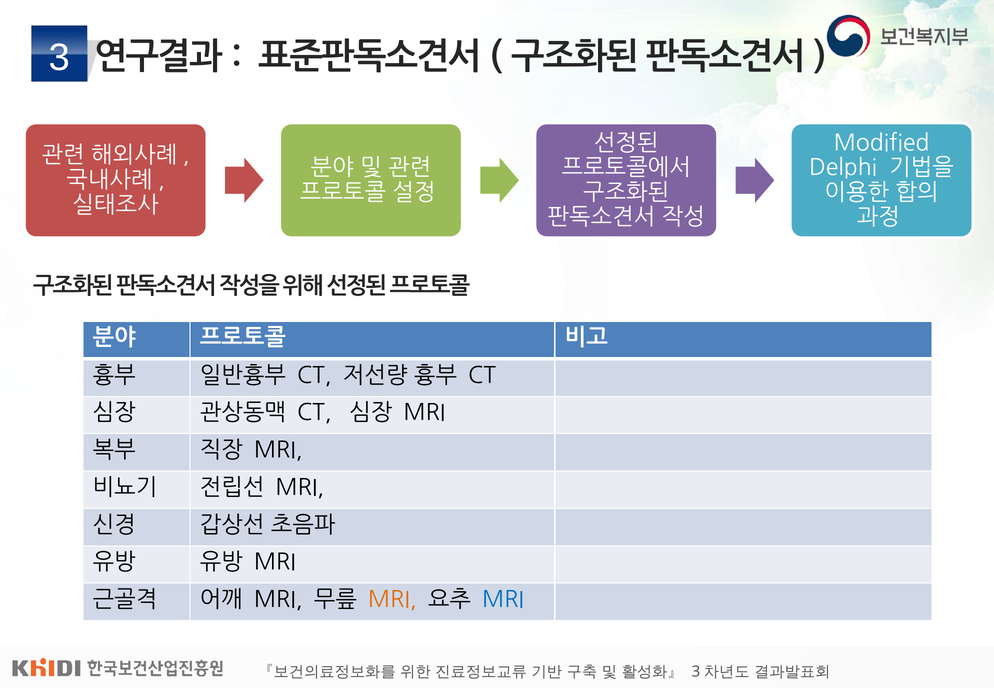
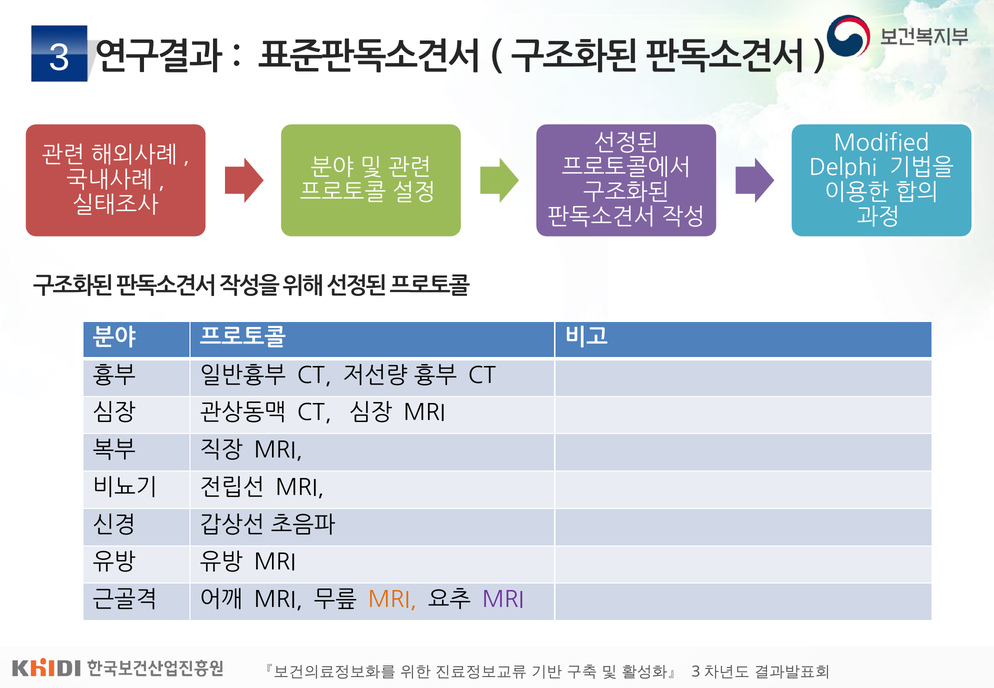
MRI at (503, 600) colour: blue -> purple
